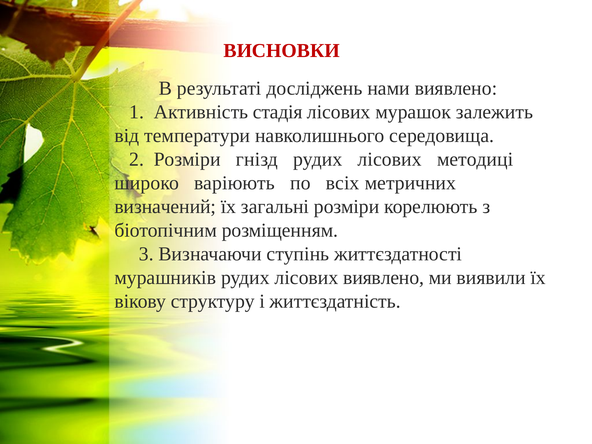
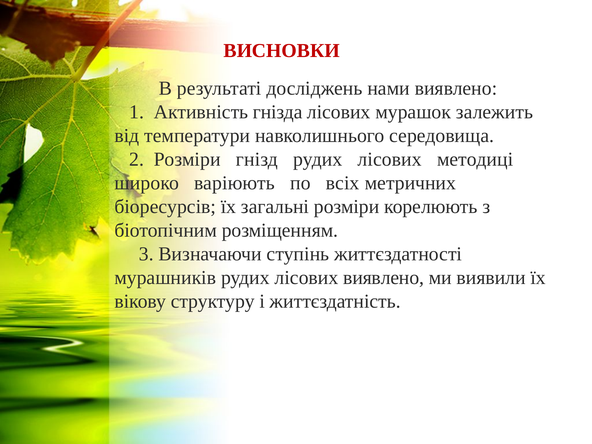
стадія: стадія -> гнізда
визначений: визначений -> біоресурсів
